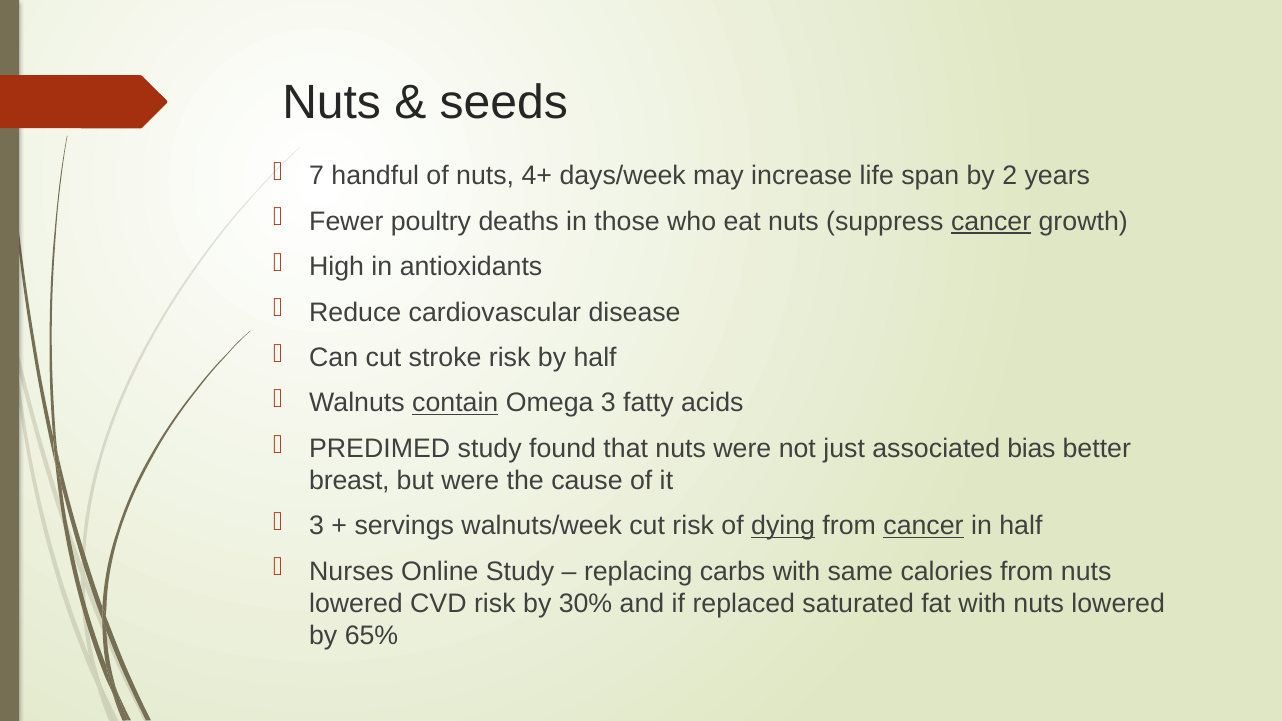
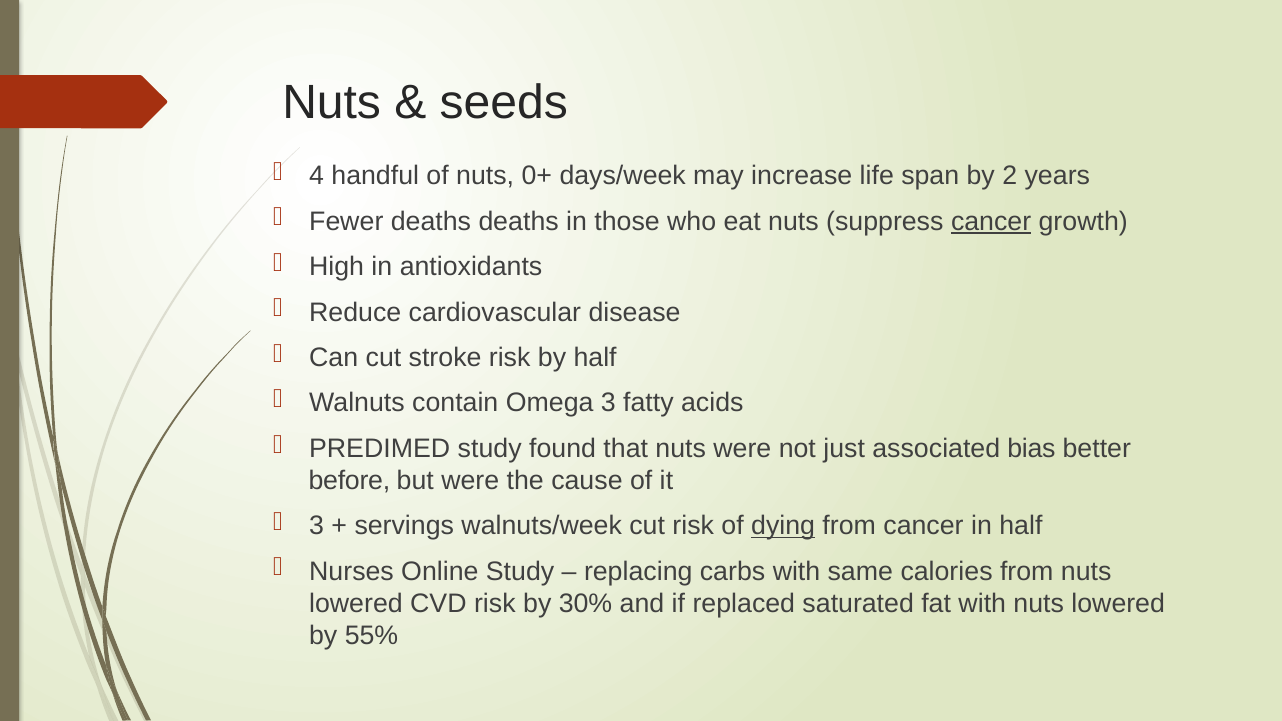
7: 7 -> 4
4+: 4+ -> 0+
Fewer poultry: poultry -> deaths
contain underline: present -> none
breast: breast -> before
cancer at (924, 526) underline: present -> none
65%: 65% -> 55%
